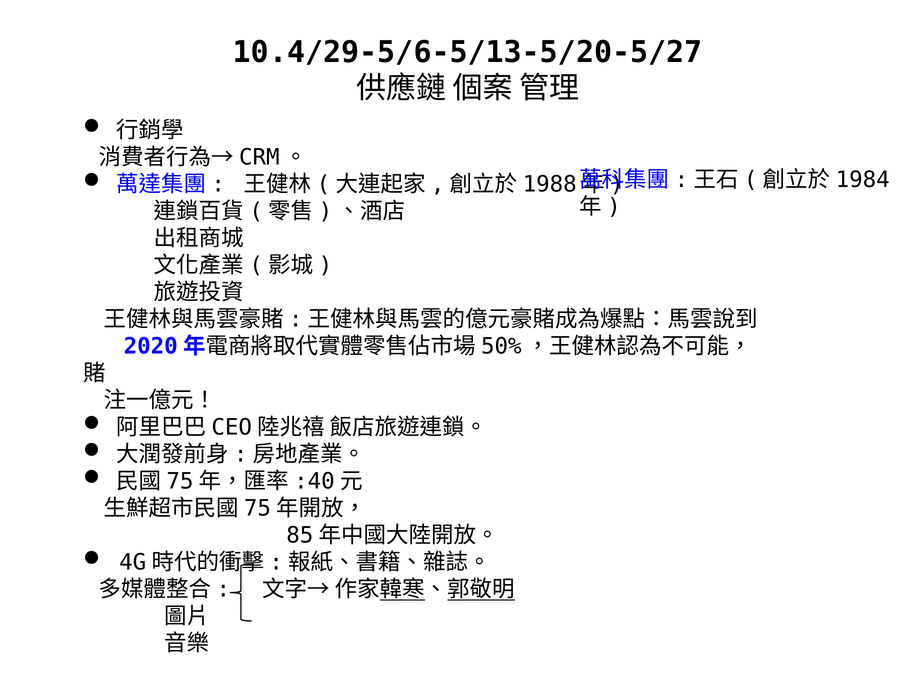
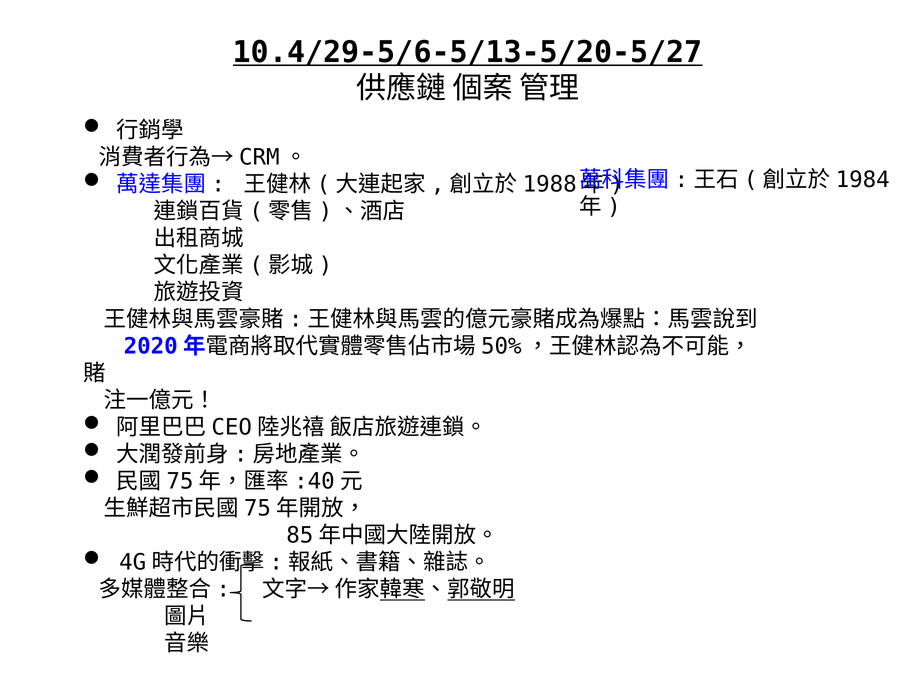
10.4/29-5/6-5/13-5/20-5/27 underline: none -> present
